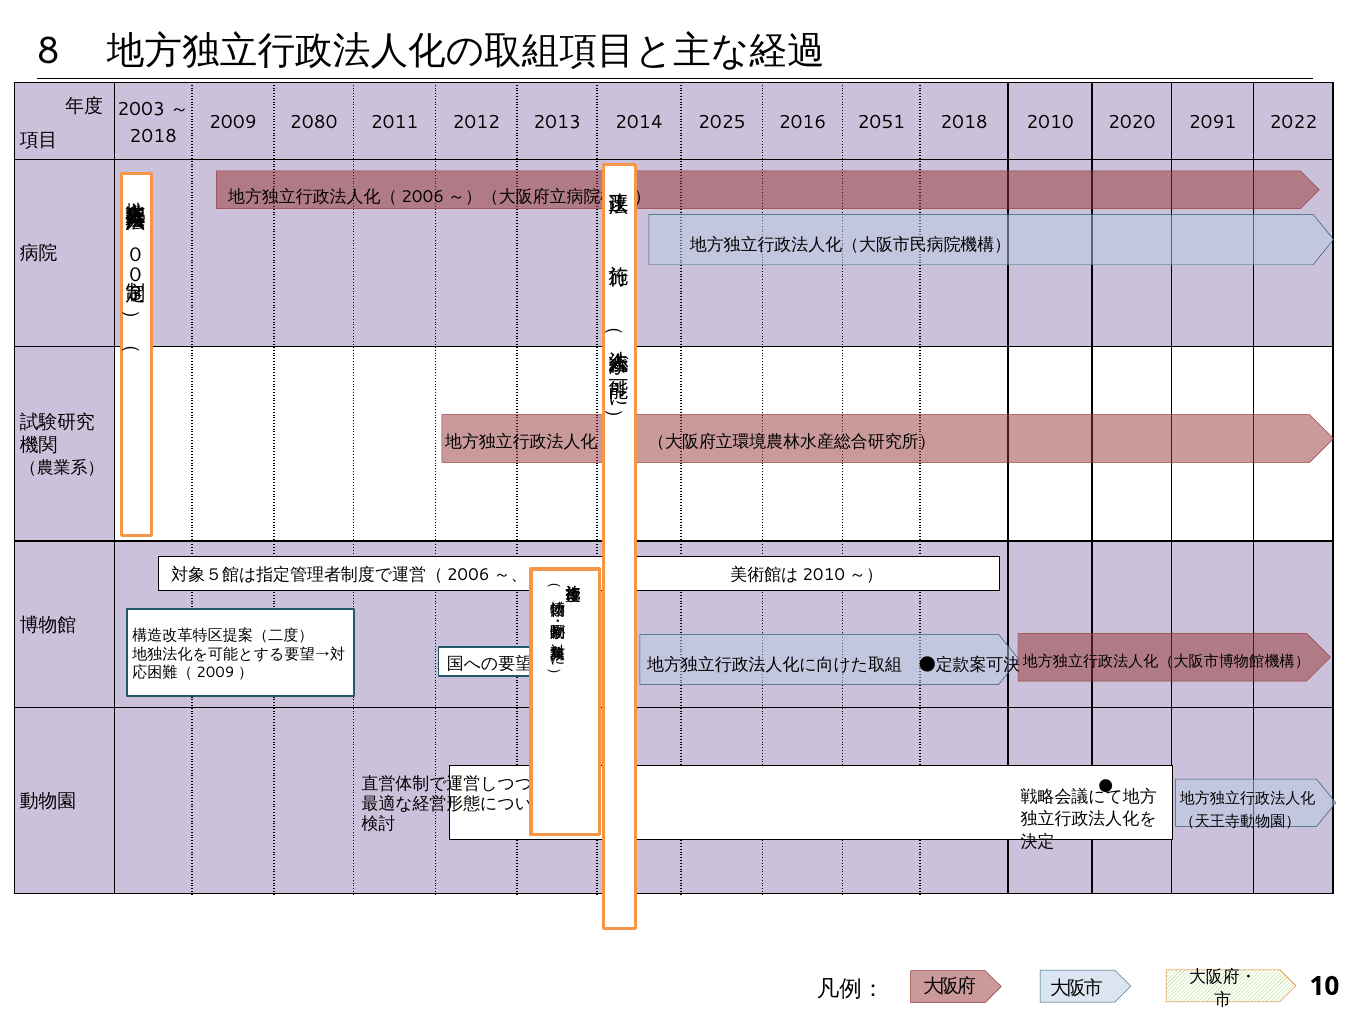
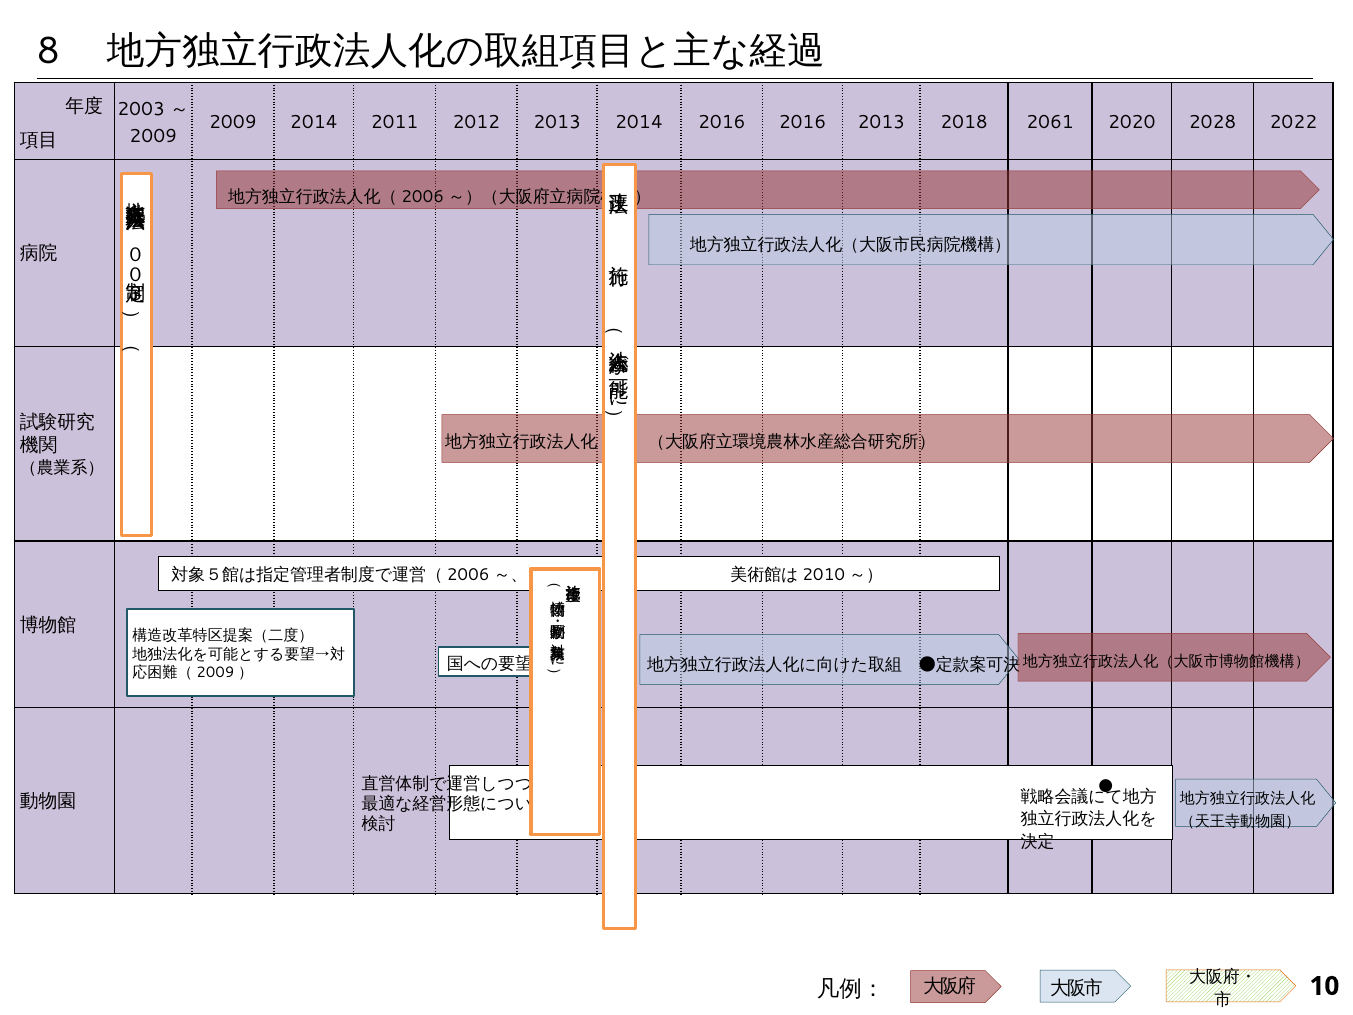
2009 2080: 2080 -> 2014
2014 2025: 2025 -> 2016
2016 2051: 2051 -> 2013
2010: 2010 -> 2061
2091: 2091 -> 2028
2018 at (153, 136): 2018 -> 2009
